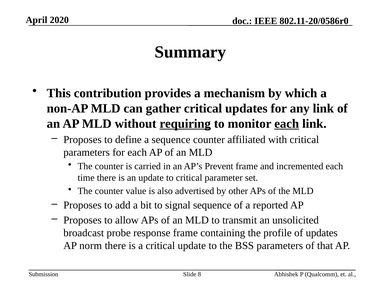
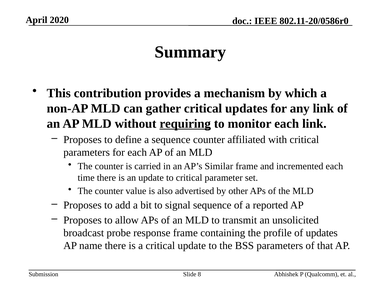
each at (287, 123) underline: present -> none
Prevent: Prevent -> Similar
norm: norm -> name
